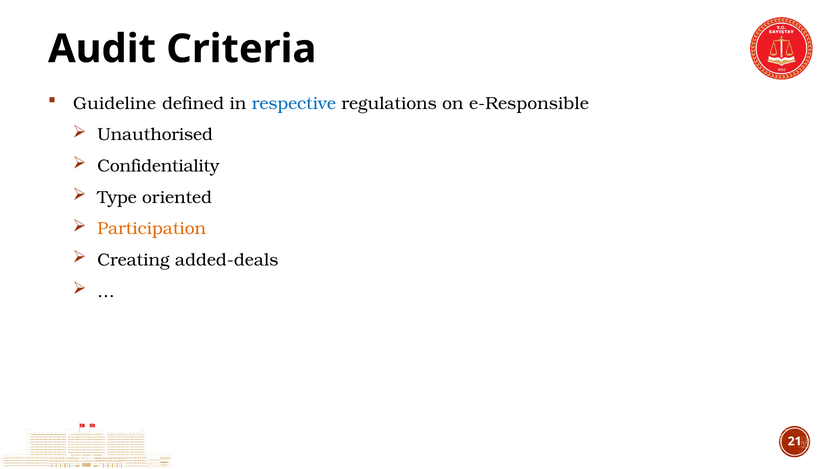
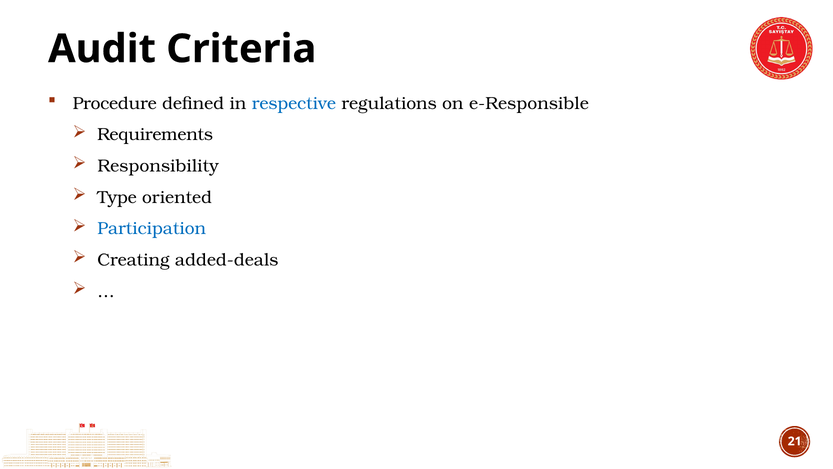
Guideline: Guideline -> Procedure
Unauthorised: Unauthorised -> Requirements
Confidentiality: Confidentiality -> Responsibility
Participation colour: orange -> blue
